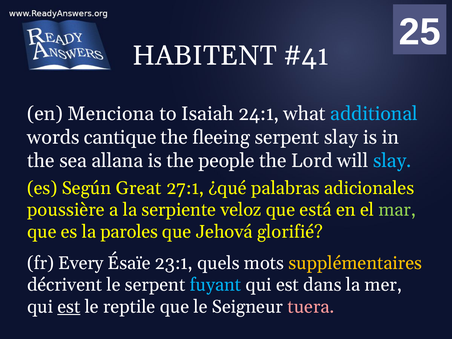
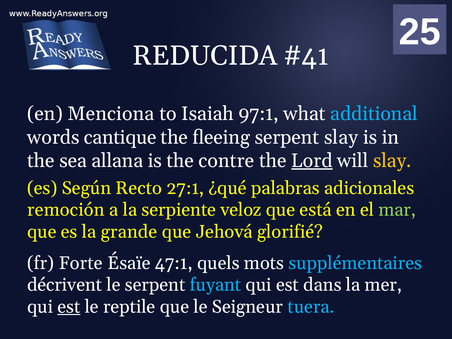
HABITENT: HABITENT -> REDUCIDA
24:1: 24:1 -> 97:1
people: people -> contre
Lord underline: none -> present
slay at (392, 161) colour: light blue -> yellow
Great: Great -> Recto
poussière: poussière -> remoción
paroles: paroles -> grande
Every: Every -> Forte
23:1: 23:1 -> 47:1
supplémentaires colour: yellow -> light blue
tuera colour: pink -> light blue
